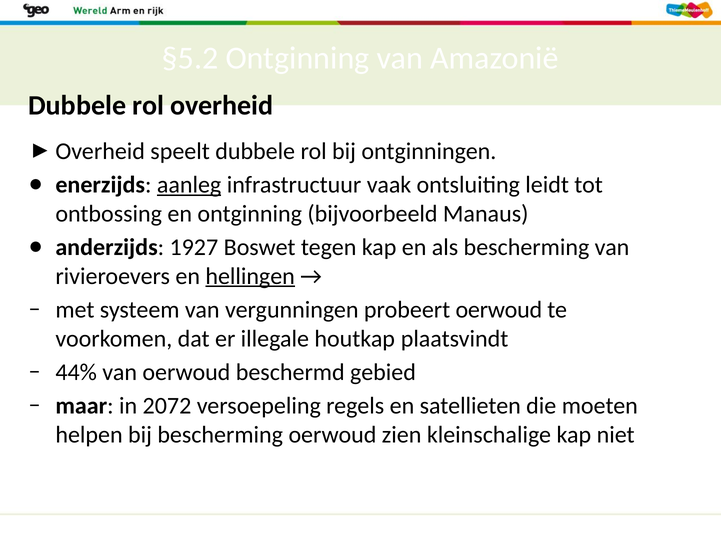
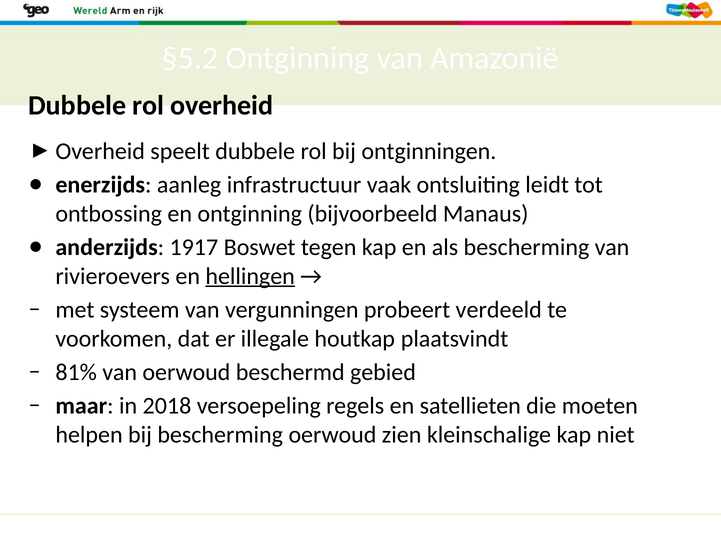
aanleg underline: present -> none
1927: 1927 -> 1917
probeert oerwoud: oerwoud -> verdeeld
44%: 44% -> 81%
2072: 2072 -> 2018
